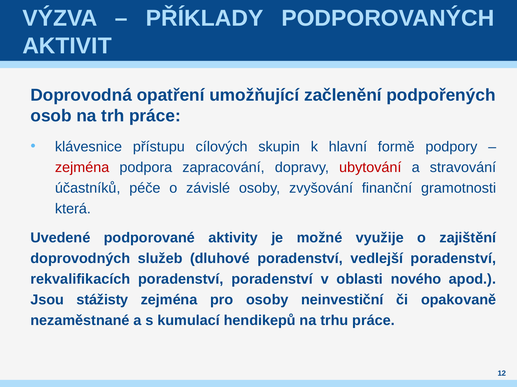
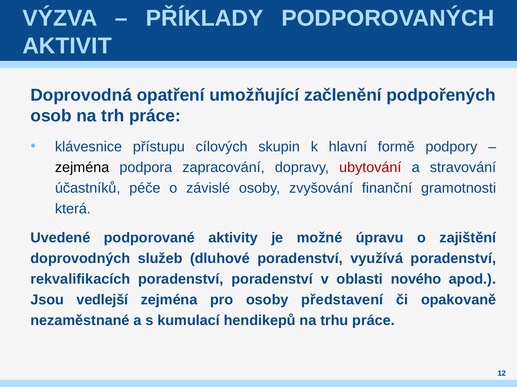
zejména at (82, 168) colour: red -> black
využije: využije -> úpravu
vedlejší: vedlejší -> využívá
stážisty: stážisty -> vedlejší
neinvestiční: neinvestiční -> představení
